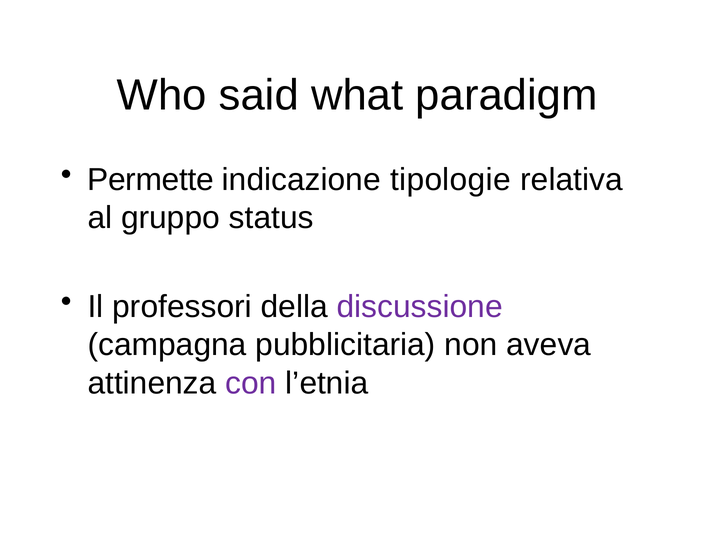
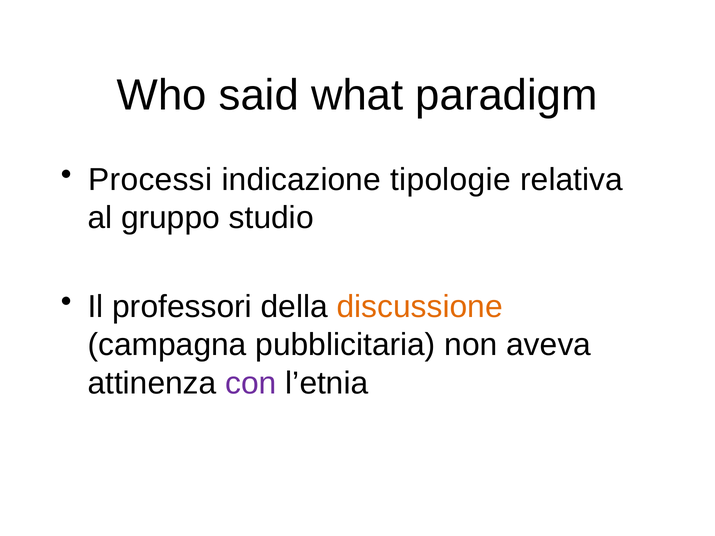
Permette: Permette -> Processi
status: status -> studio
discussione colour: purple -> orange
